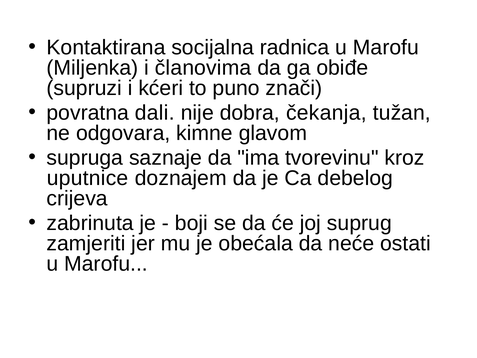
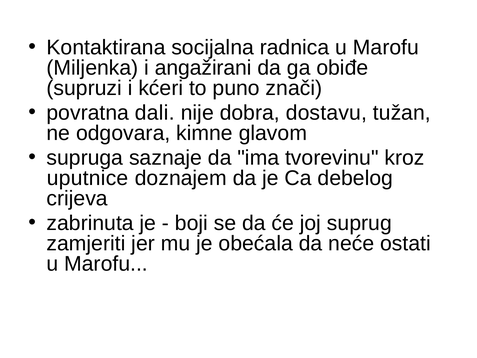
članovima: članovima -> angažirani
čekanja: čekanja -> dostavu
